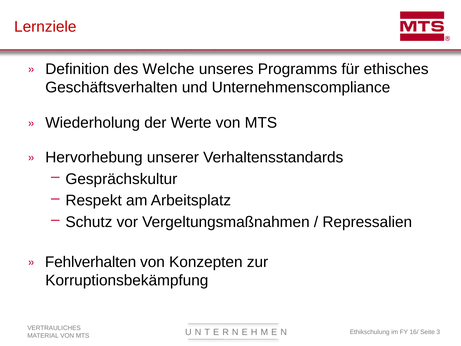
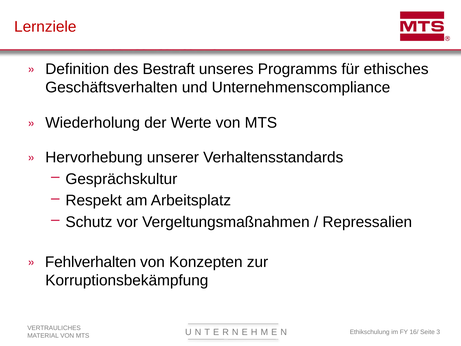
Welche: Welche -> Bestraft
